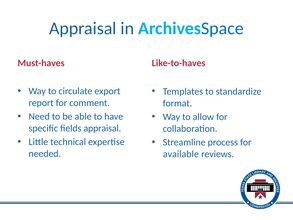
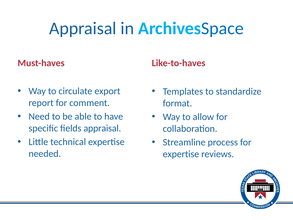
available at (181, 154): available -> expertise
